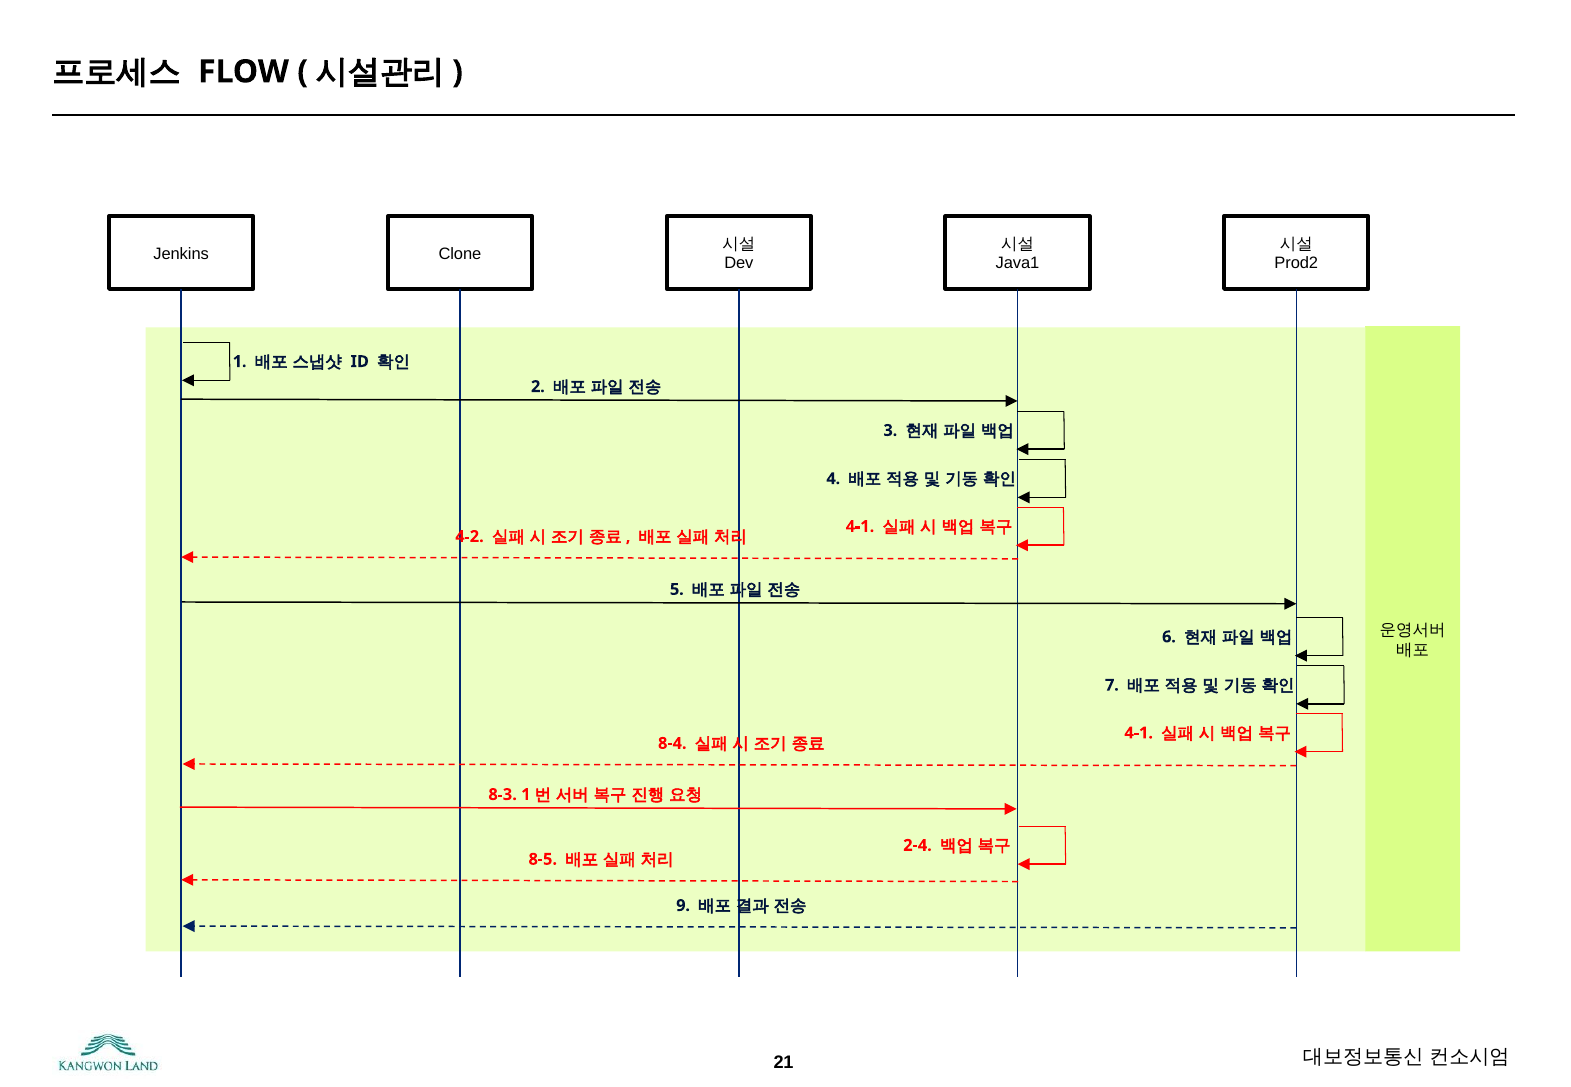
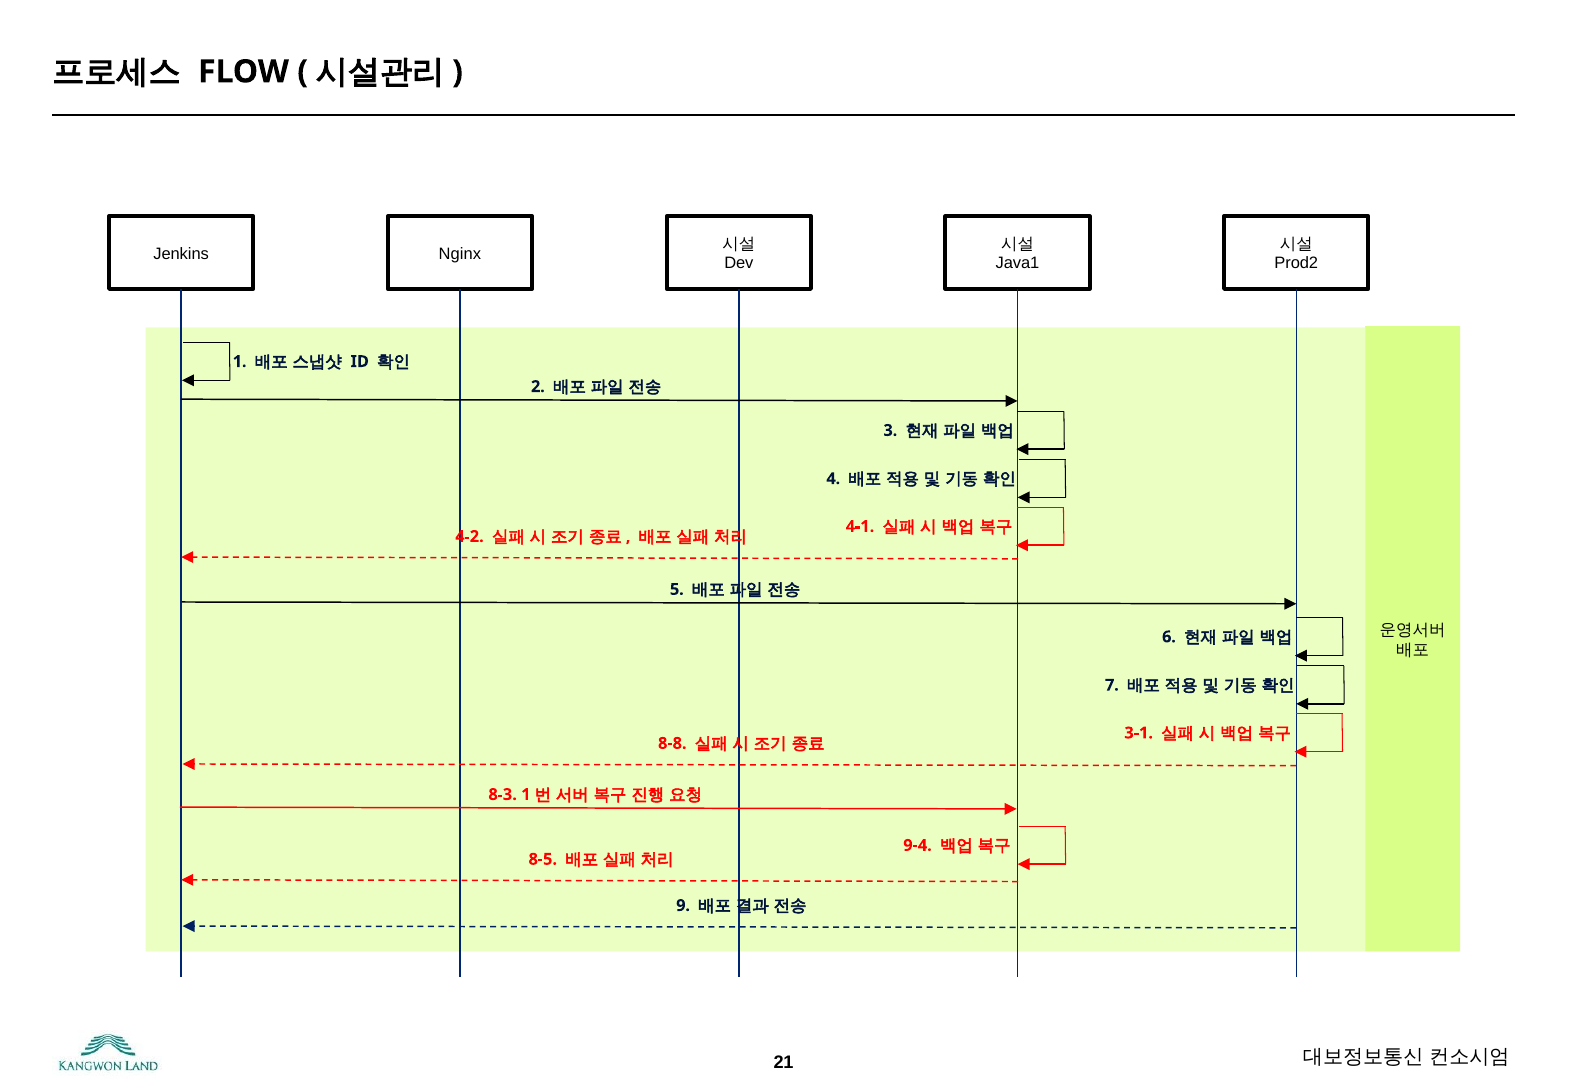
Clone: Clone -> Nginx
4-1 at (1139, 733): 4-1 -> 3-1
8-4: 8-4 -> 8-8
2-4: 2-4 -> 9-4
